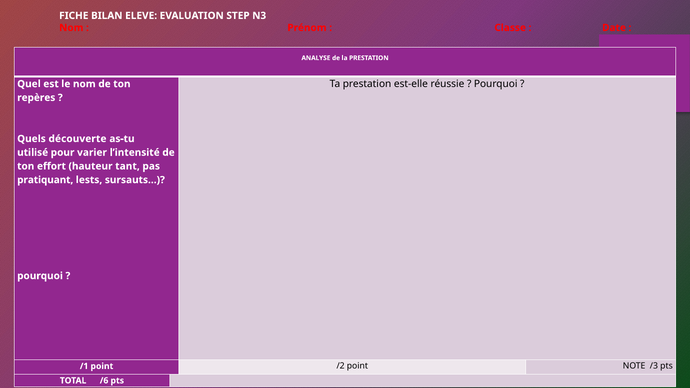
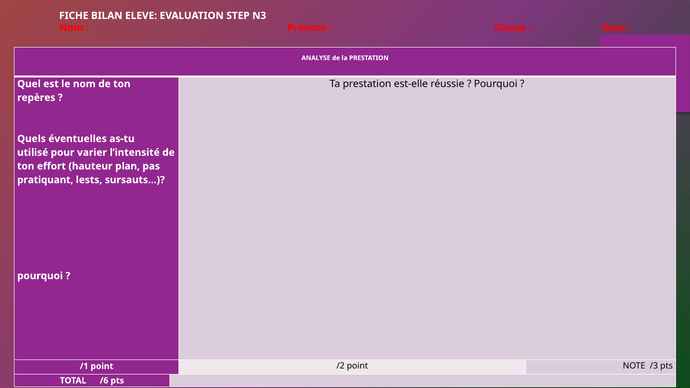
découverte: découverte -> éventuelles
tant: tant -> plan
